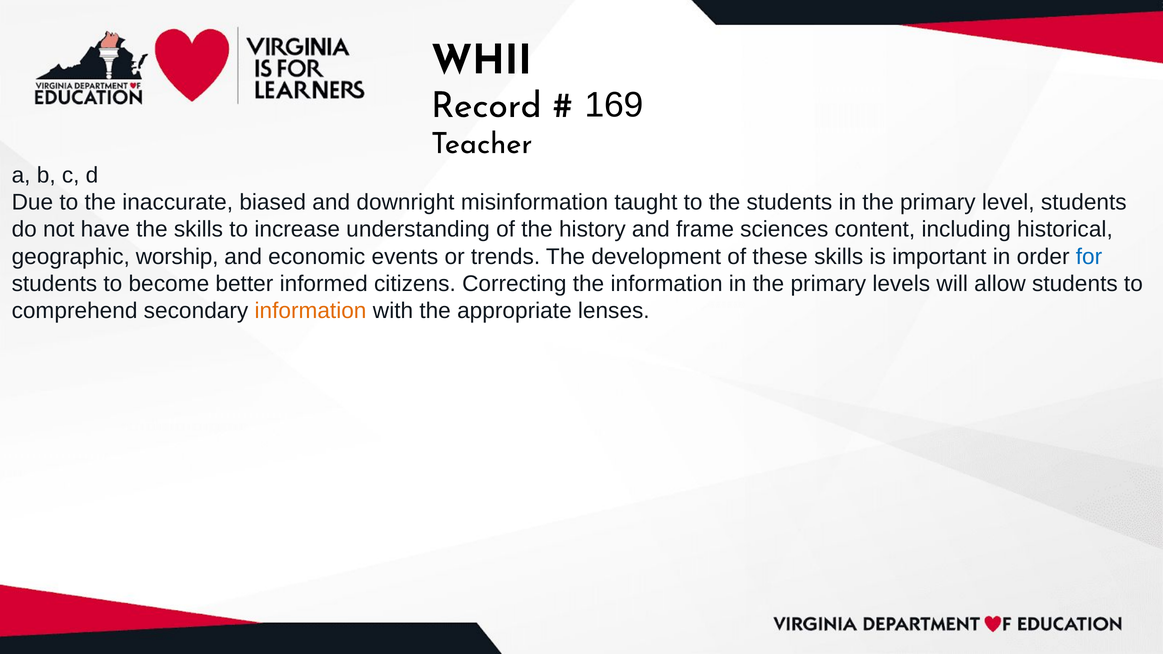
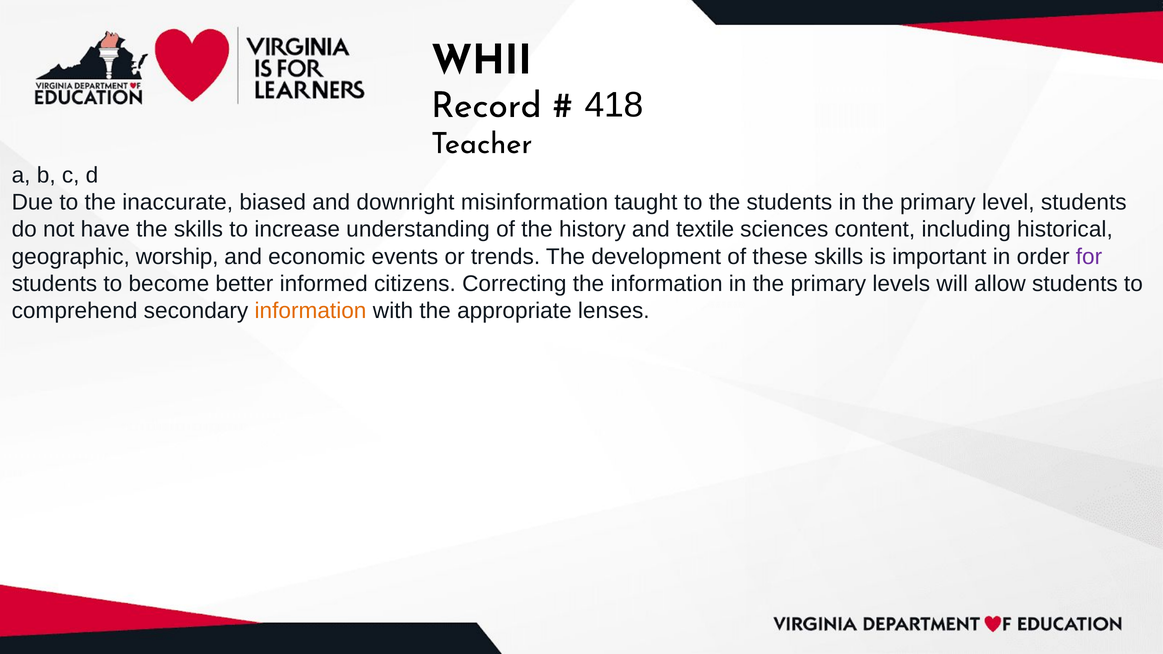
169: 169 -> 418
frame: frame -> textile
for colour: blue -> purple
